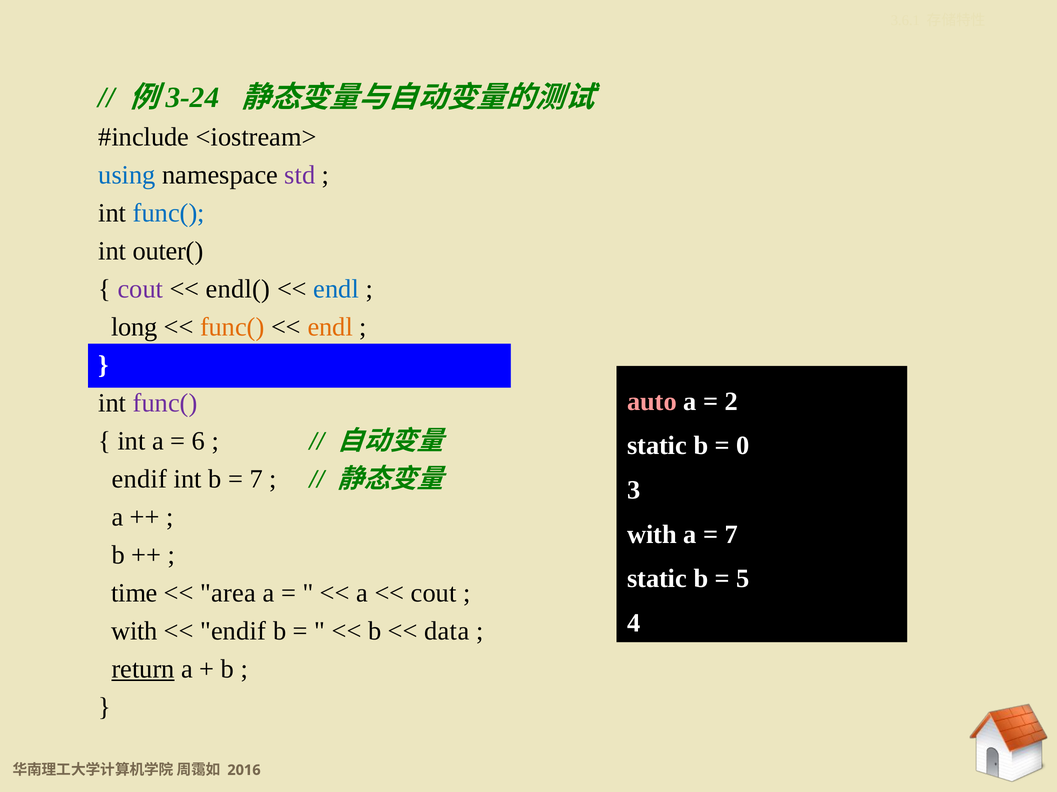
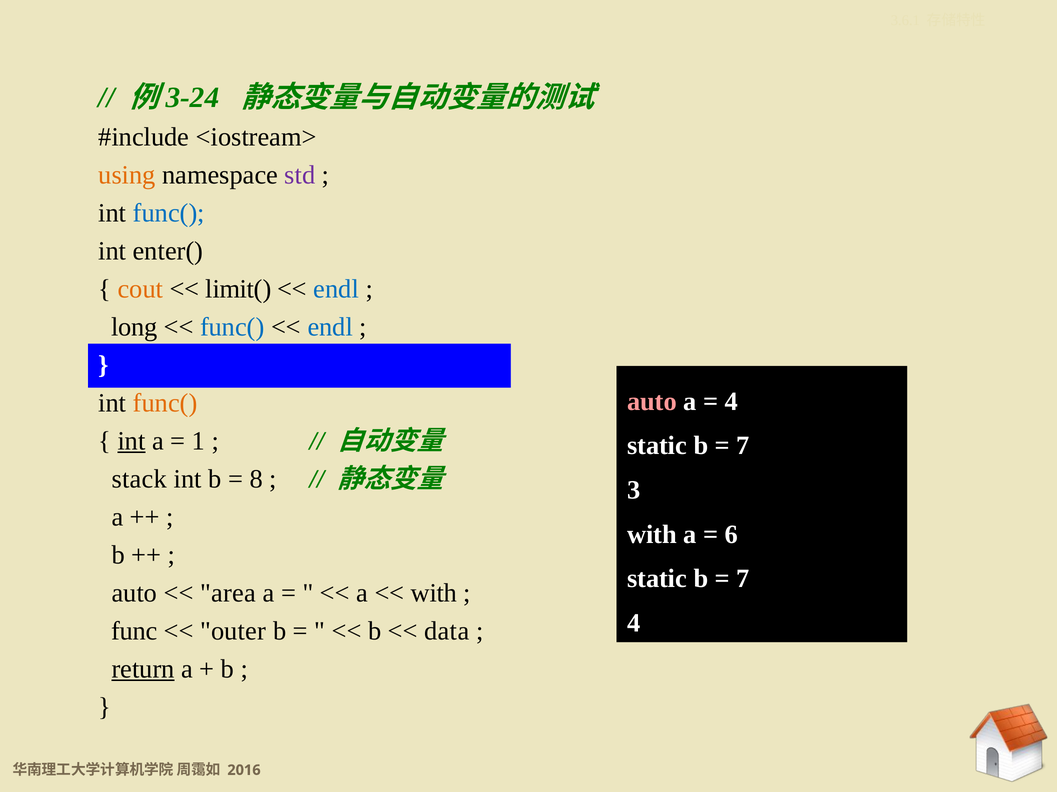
using colour: blue -> orange
outer(: outer( -> enter(
cout at (140, 289) colour: purple -> orange
endl(: endl( -> limit(
func( at (232, 327) colour: orange -> blue
endl at (330, 327) colour: orange -> blue
2 at (731, 402): 2 -> 4
func( at (165, 403) colour: purple -> orange
int at (132, 441) underline: none -> present
6: 6 -> 1
0 at (743, 446): 0 -> 7
endif at (139, 479): endif -> stack
7 at (256, 479): 7 -> 8
7 at (731, 535): 7 -> 6
5 at (743, 579): 5 -> 7
time at (134, 594): time -> auto
cout at (434, 594): cout -> with
with at (134, 632): with -> func
endif at (233, 632): endif -> outer
